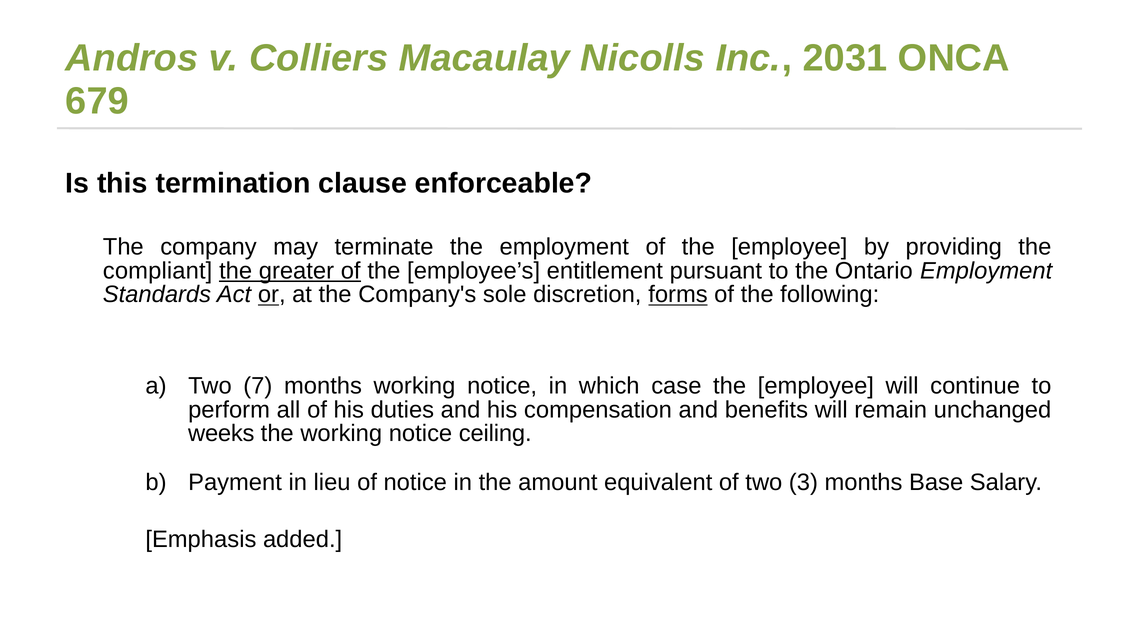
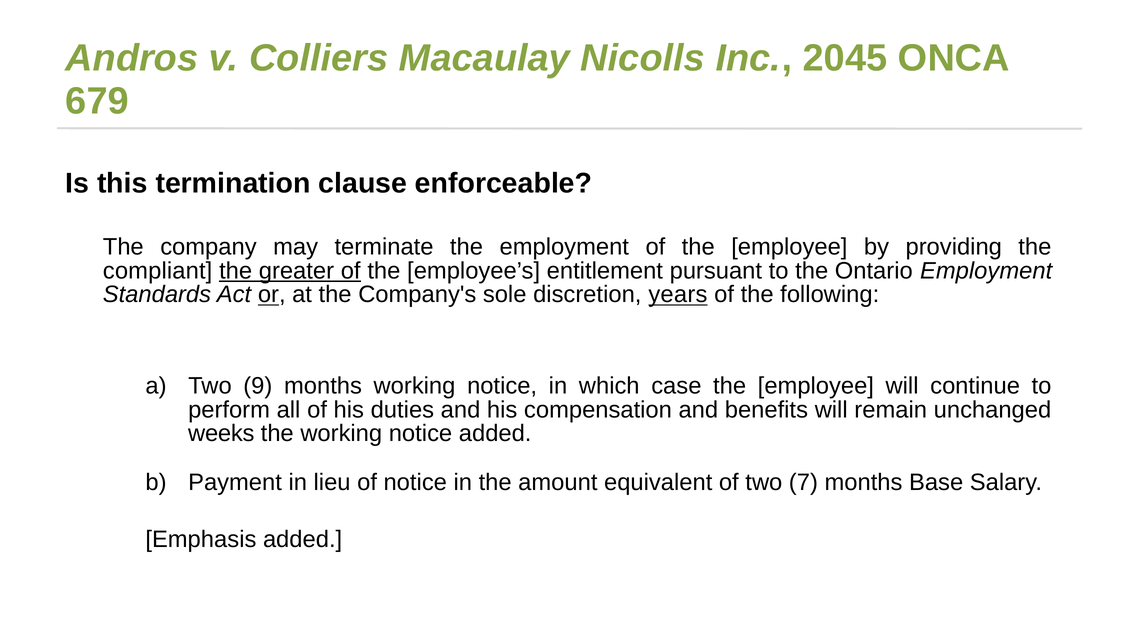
2031: 2031 -> 2045
forms: forms -> years
7: 7 -> 9
notice ceiling: ceiling -> added
3: 3 -> 7
